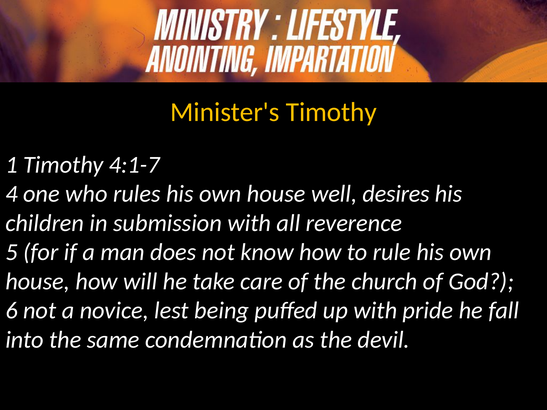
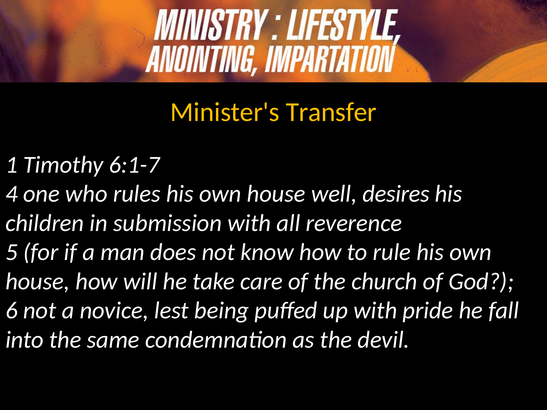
Minister's Timothy: Timothy -> Transfer
4:1-7: 4:1-7 -> 6:1-7
